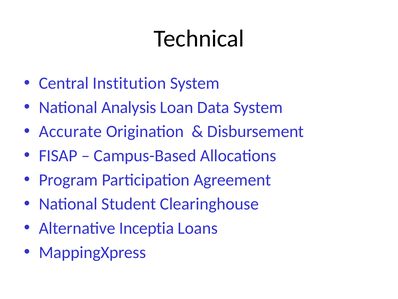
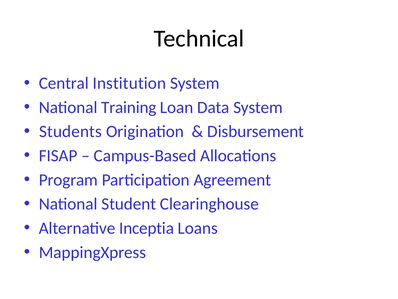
Analysis: Analysis -> Training
Accurate: Accurate -> Students
